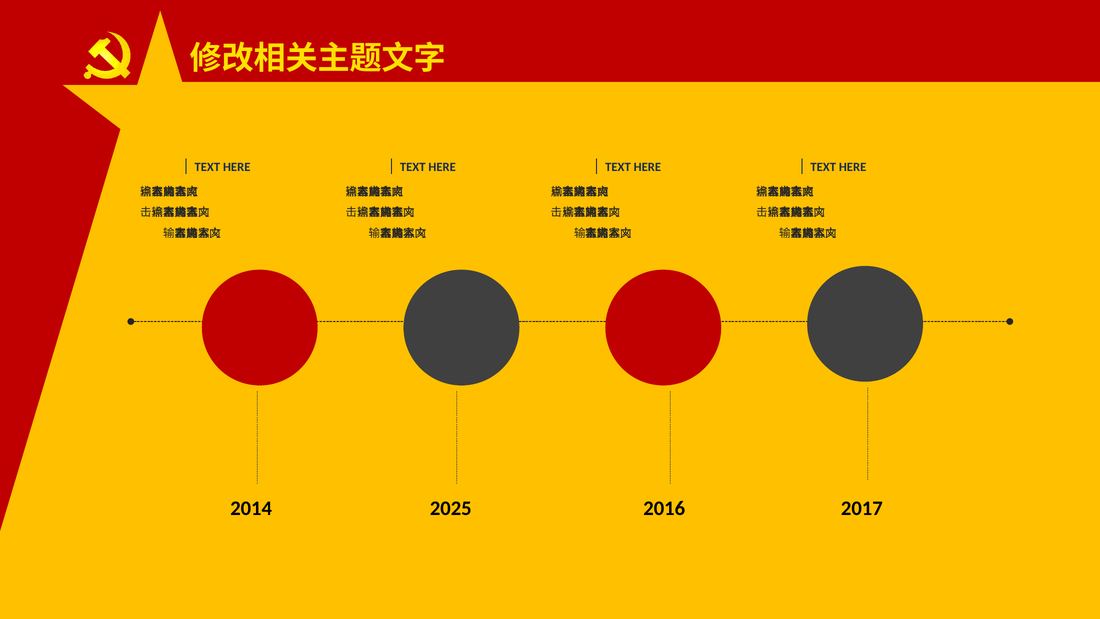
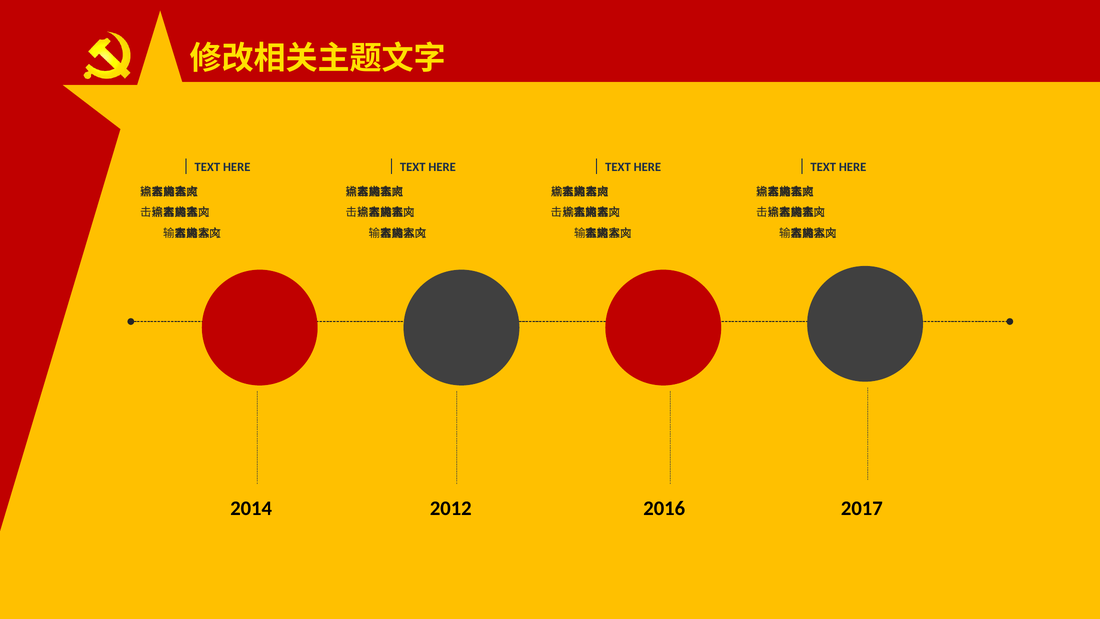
2025: 2025 -> 2012
